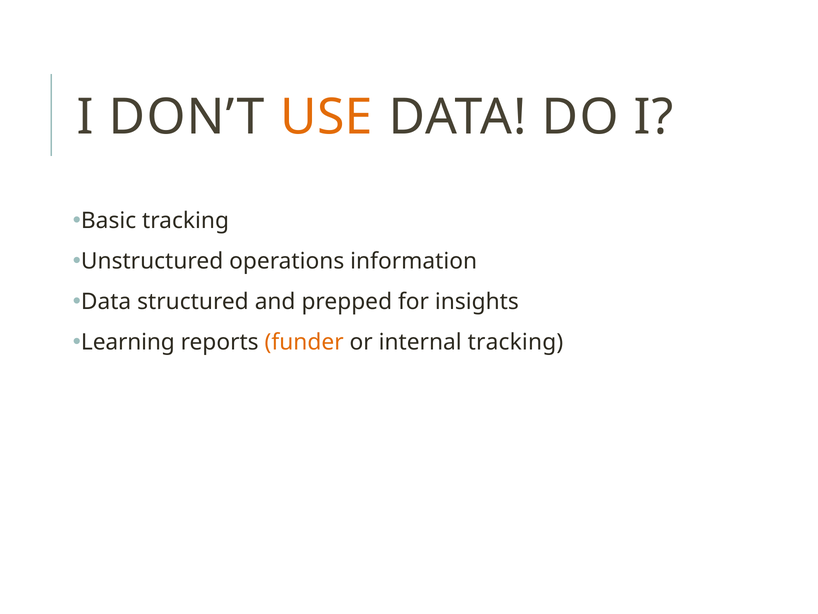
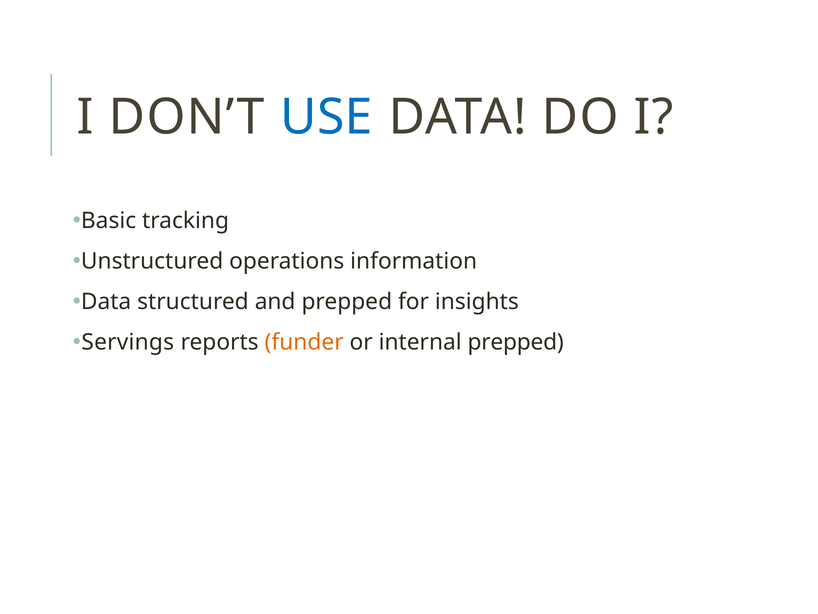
USE colour: orange -> blue
Learning: Learning -> Servings
internal tracking: tracking -> prepped
